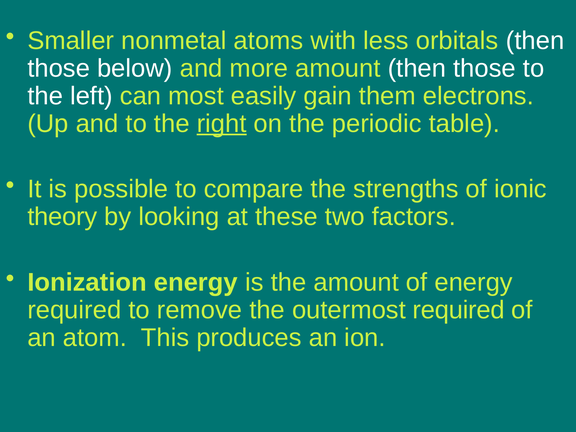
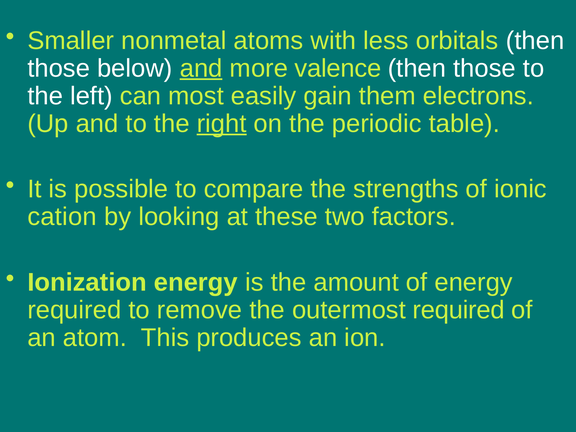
and at (201, 68) underline: none -> present
more amount: amount -> valence
theory: theory -> cation
